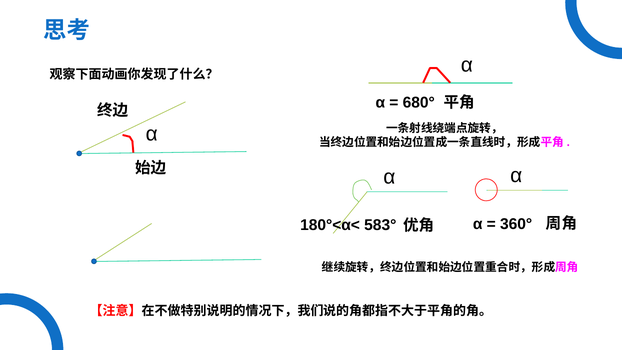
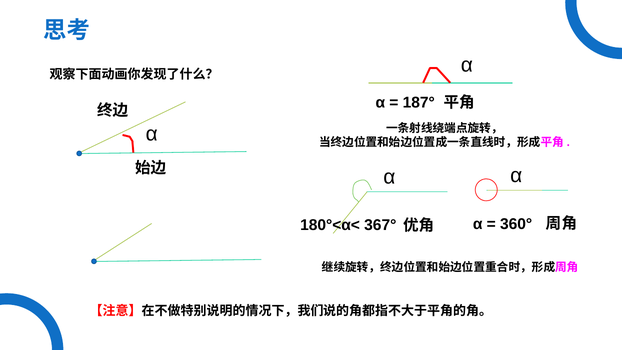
680°: 680° -> 187°
583°: 583° -> 367°
